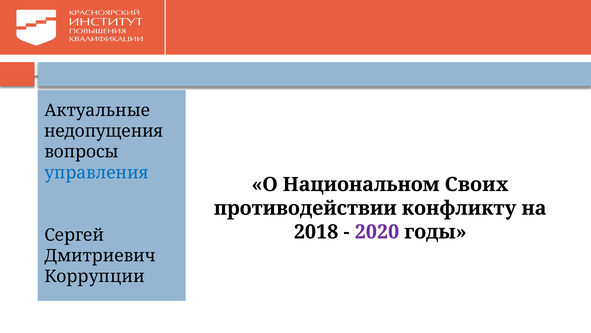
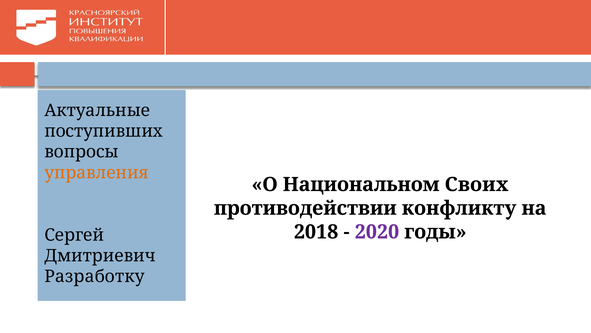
недопущения: недопущения -> поступивших
управления colour: blue -> orange
Коррупции: Коррупции -> Разработку
